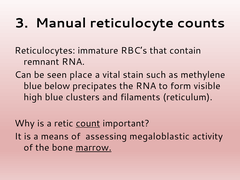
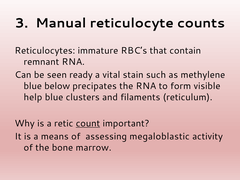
place: place -> ready
high: high -> help
marrow underline: present -> none
